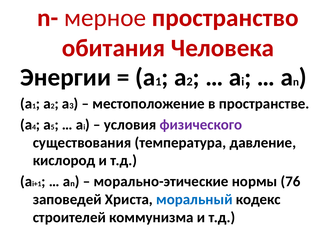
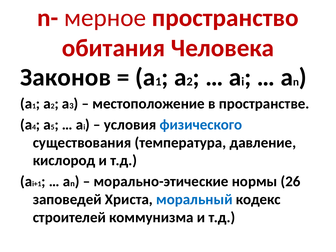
Энергии: Энергии -> Законов
физического colour: purple -> blue
76: 76 -> 26
